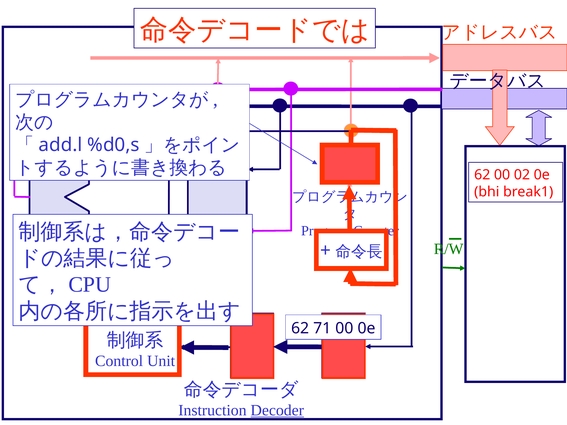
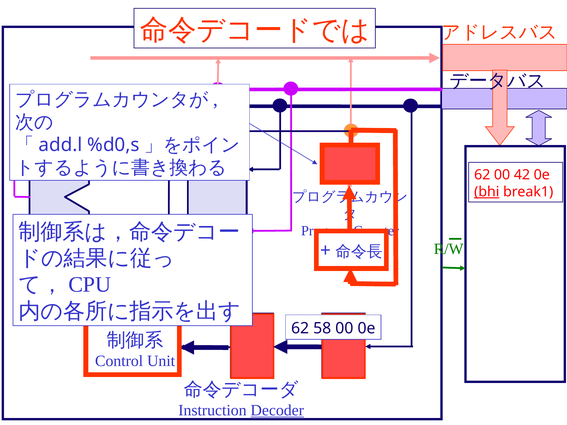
02: 02 -> 42
bhi underline: none -> present
71: 71 -> 58
